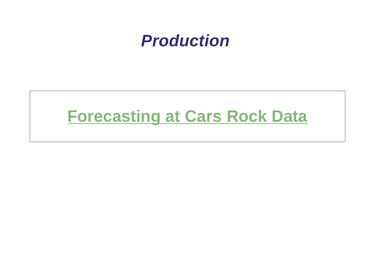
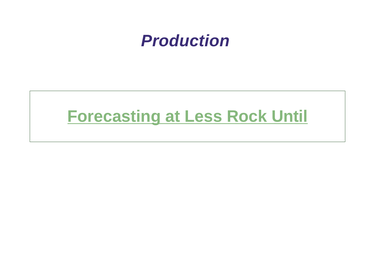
Cars: Cars -> Less
Data: Data -> Until
